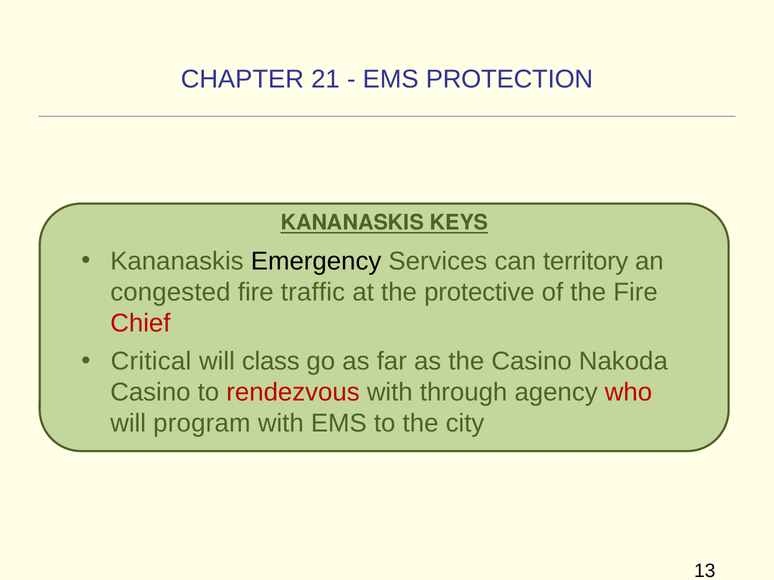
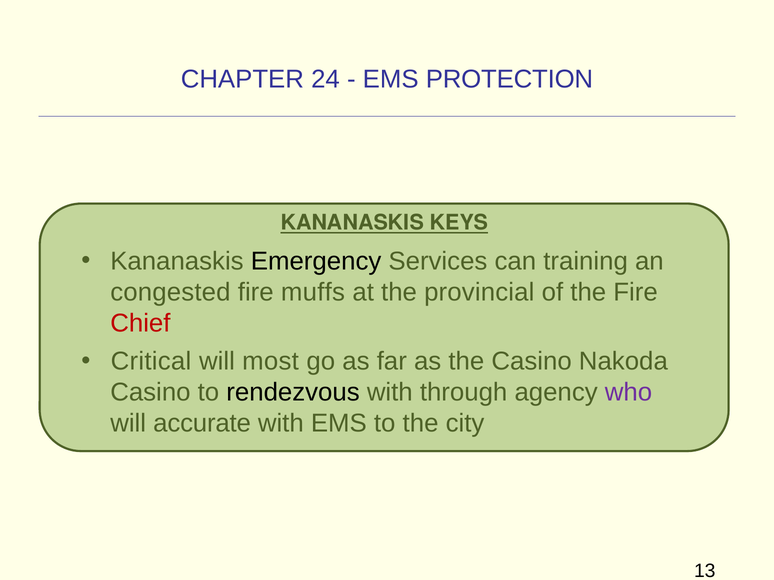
21: 21 -> 24
territory: territory -> training
traffic: traffic -> muffs
protective: protective -> provincial
class: class -> most
rendezvous colour: red -> black
who colour: red -> purple
program: program -> accurate
